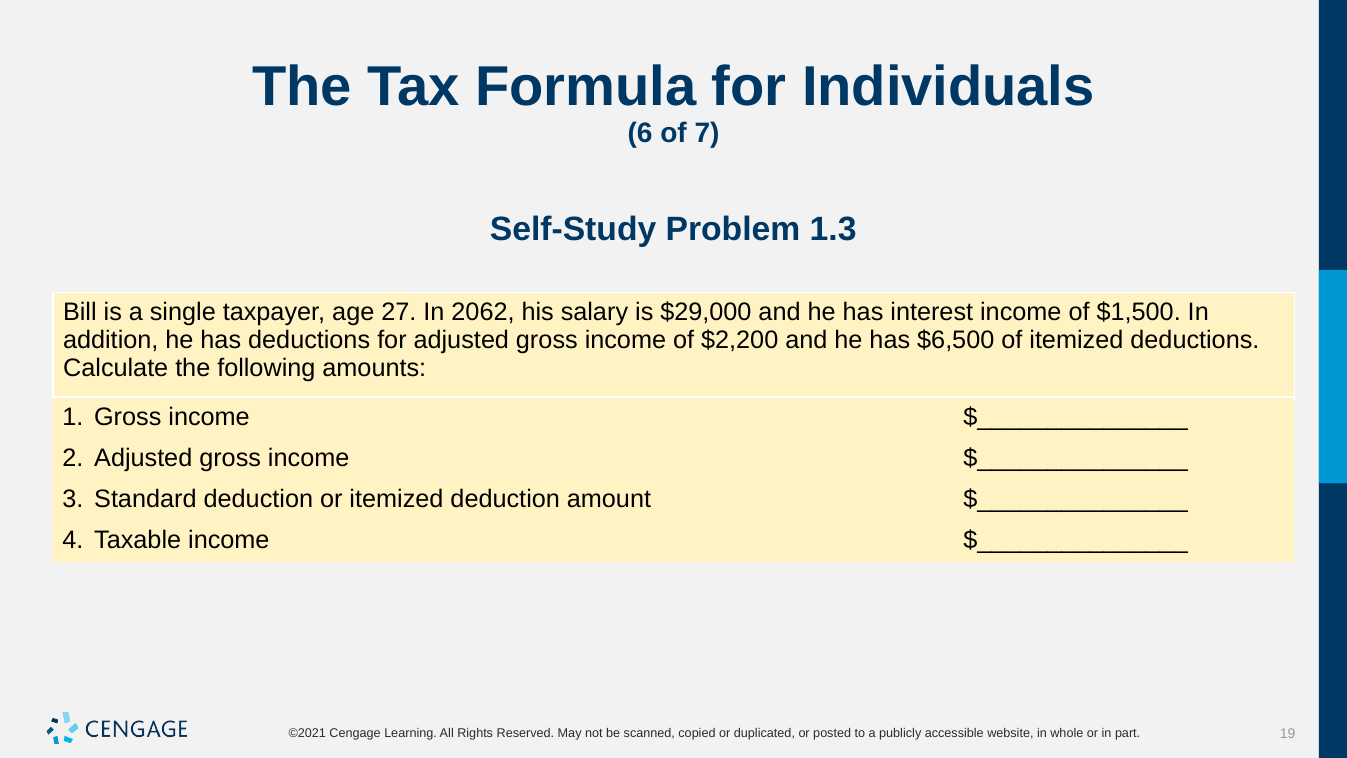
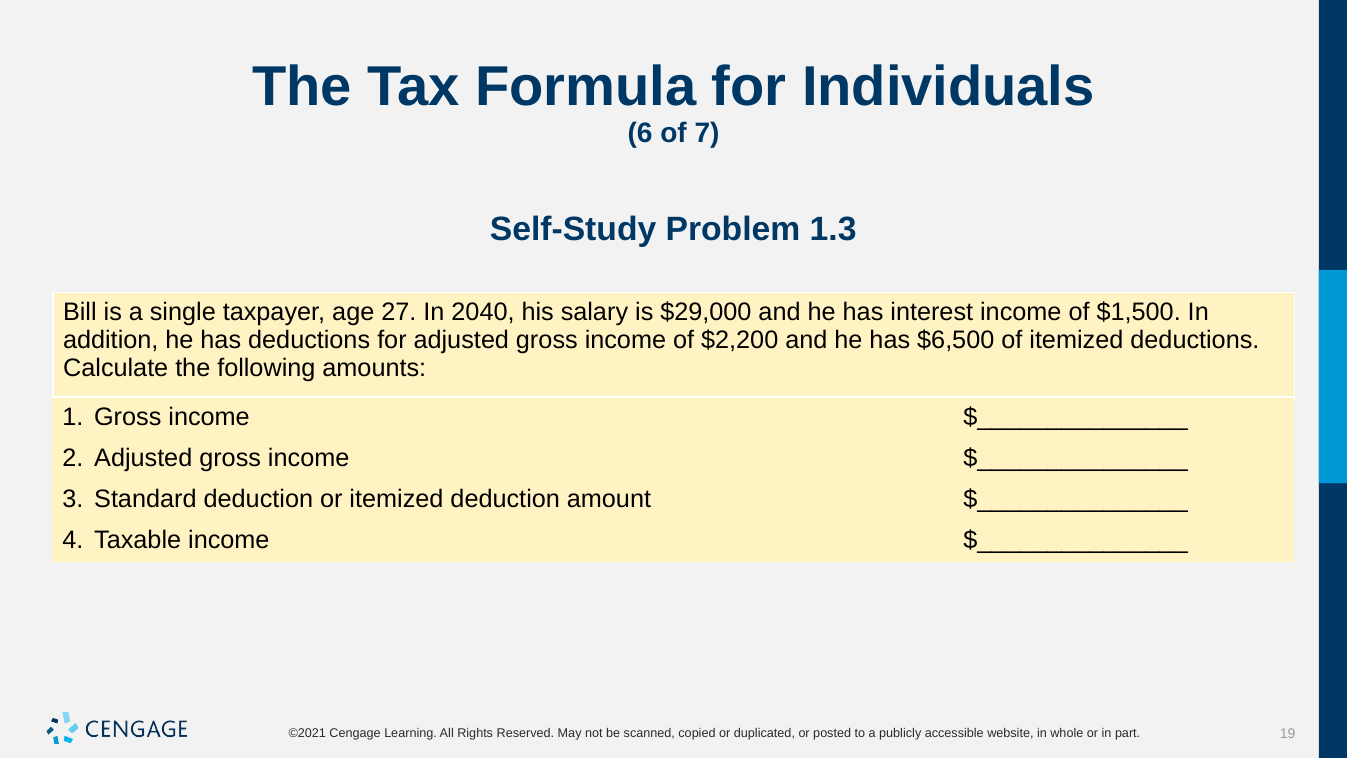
2062: 2062 -> 2040
